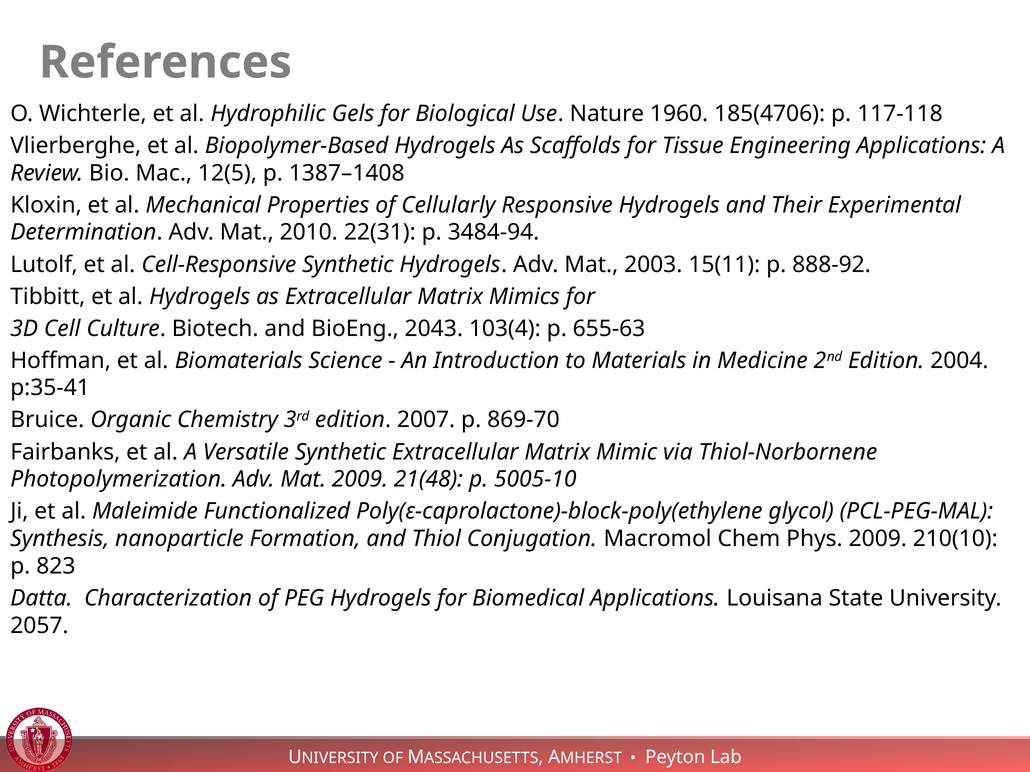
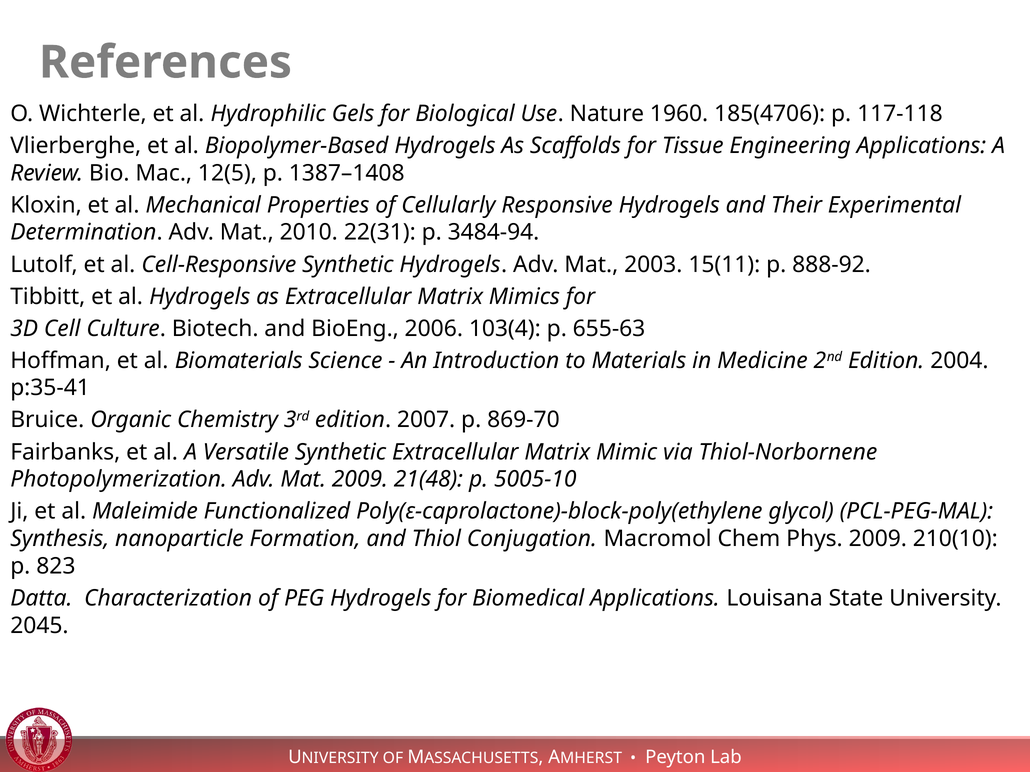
2043: 2043 -> 2006
2057: 2057 -> 2045
